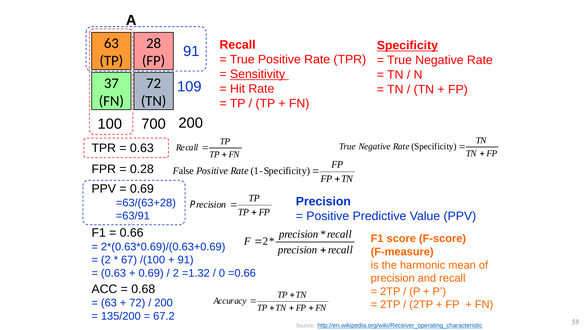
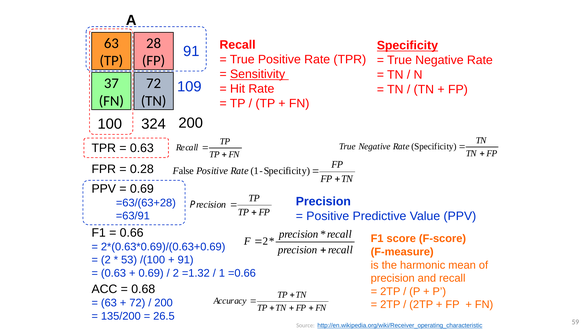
700: 700 -> 324
67: 67 -> 53
0 at (222, 273): 0 -> 1
67.2: 67.2 -> 26.5
